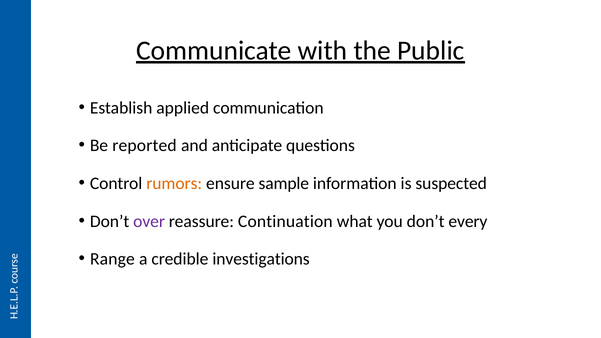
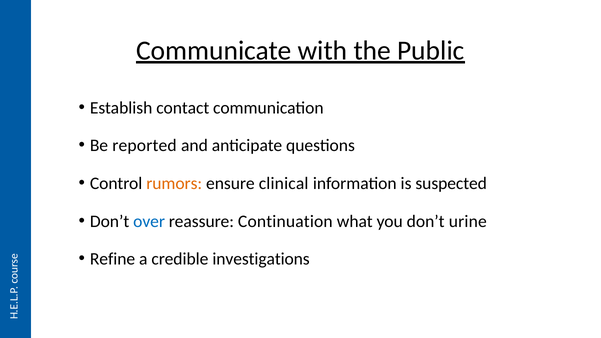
applied: applied -> contact
sample: sample -> clinical
over colour: purple -> blue
every: every -> urine
Range: Range -> Refine
